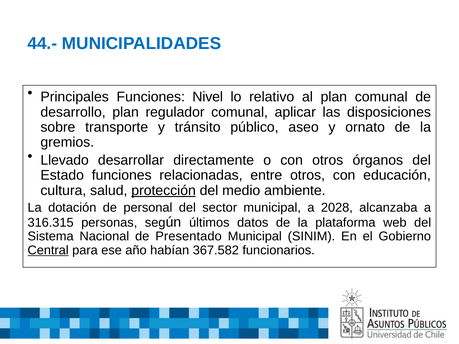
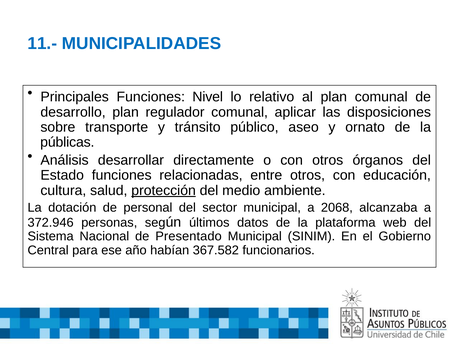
44.-: 44.- -> 11.-
gremios: gremios -> públicas
Llevado: Llevado -> Análisis
2028: 2028 -> 2068
316.315: 316.315 -> 372.946
Central underline: present -> none
